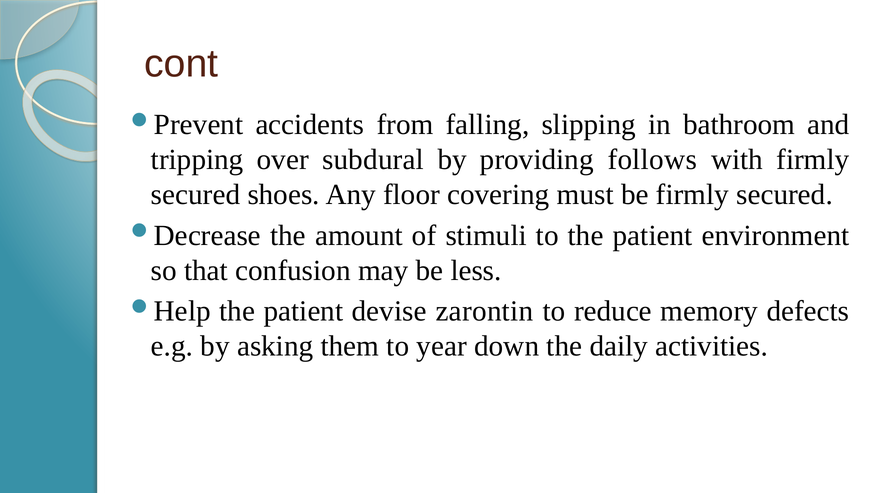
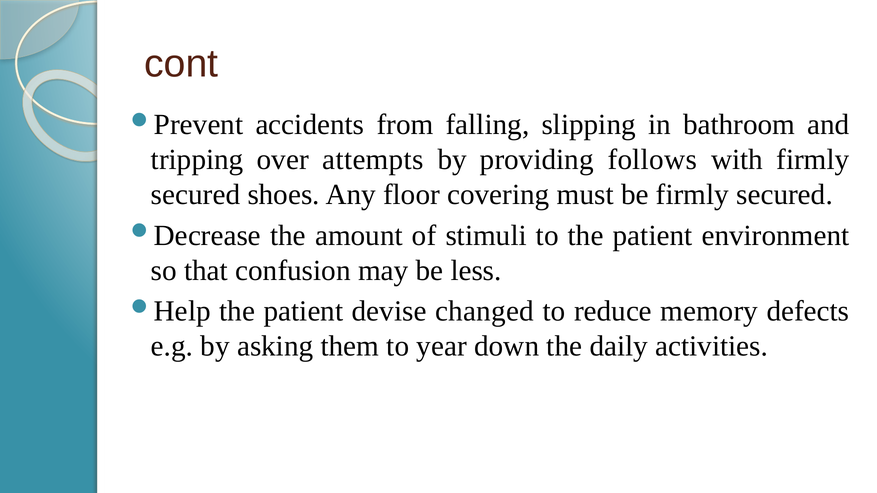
subdural: subdural -> attempts
zarontin: zarontin -> changed
